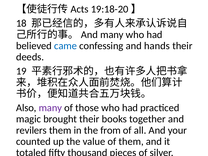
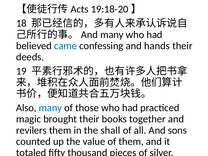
many at (50, 108) colour: purple -> blue
from: from -> shall
your: your -> sons
